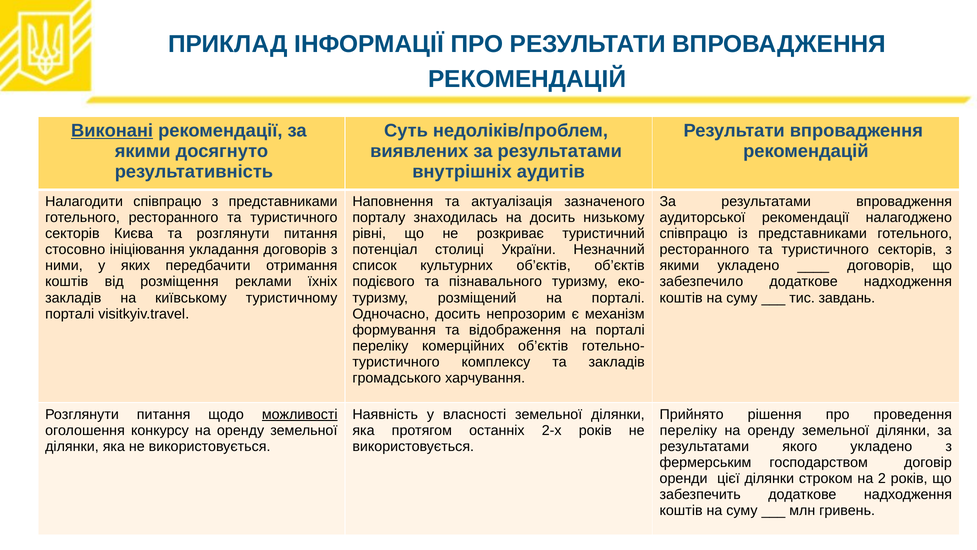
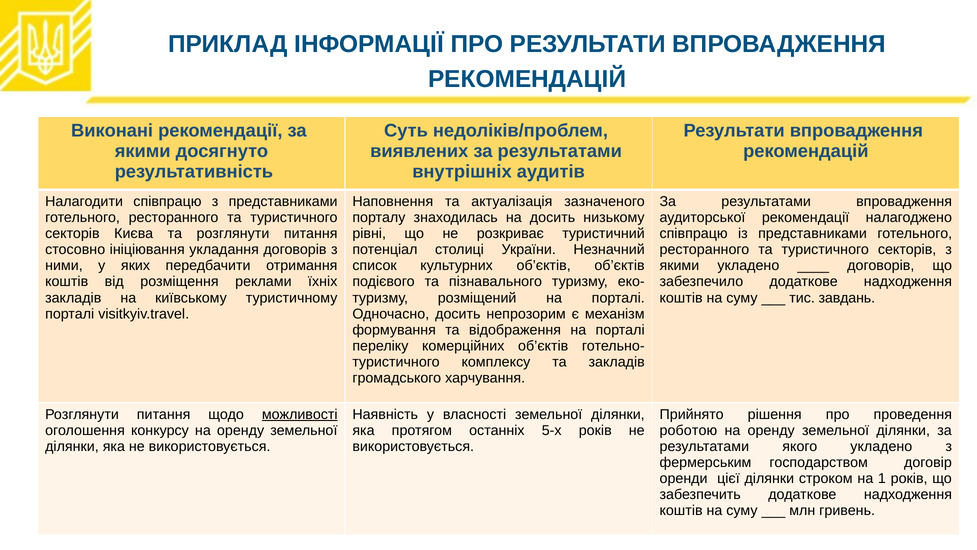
Виконані underline: present -> none
2-х: 2-х -> 5-х
переліку at (688, 430): переліку -> роботою
2: 2 -> 1
